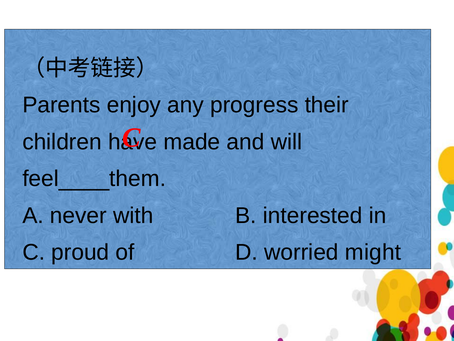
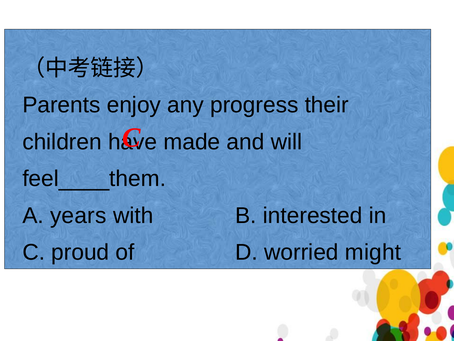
never: never -> years
